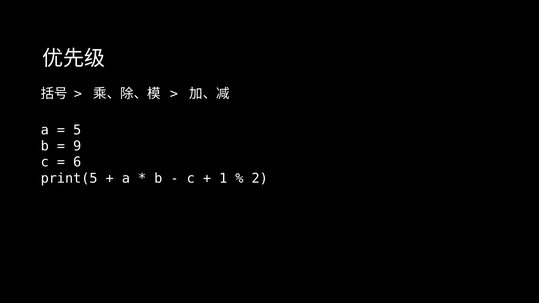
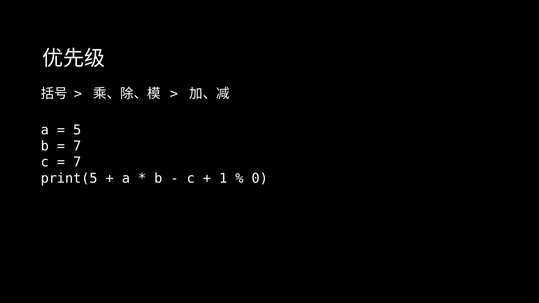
9 at (77, 146): 9 -> 7
6 at (77, 162): 6 -> 7
2: 2 -> 0
